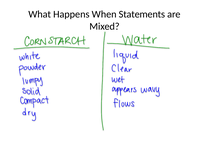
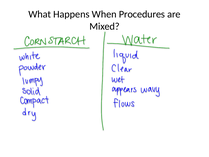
Statements: Statements -> Procedures
